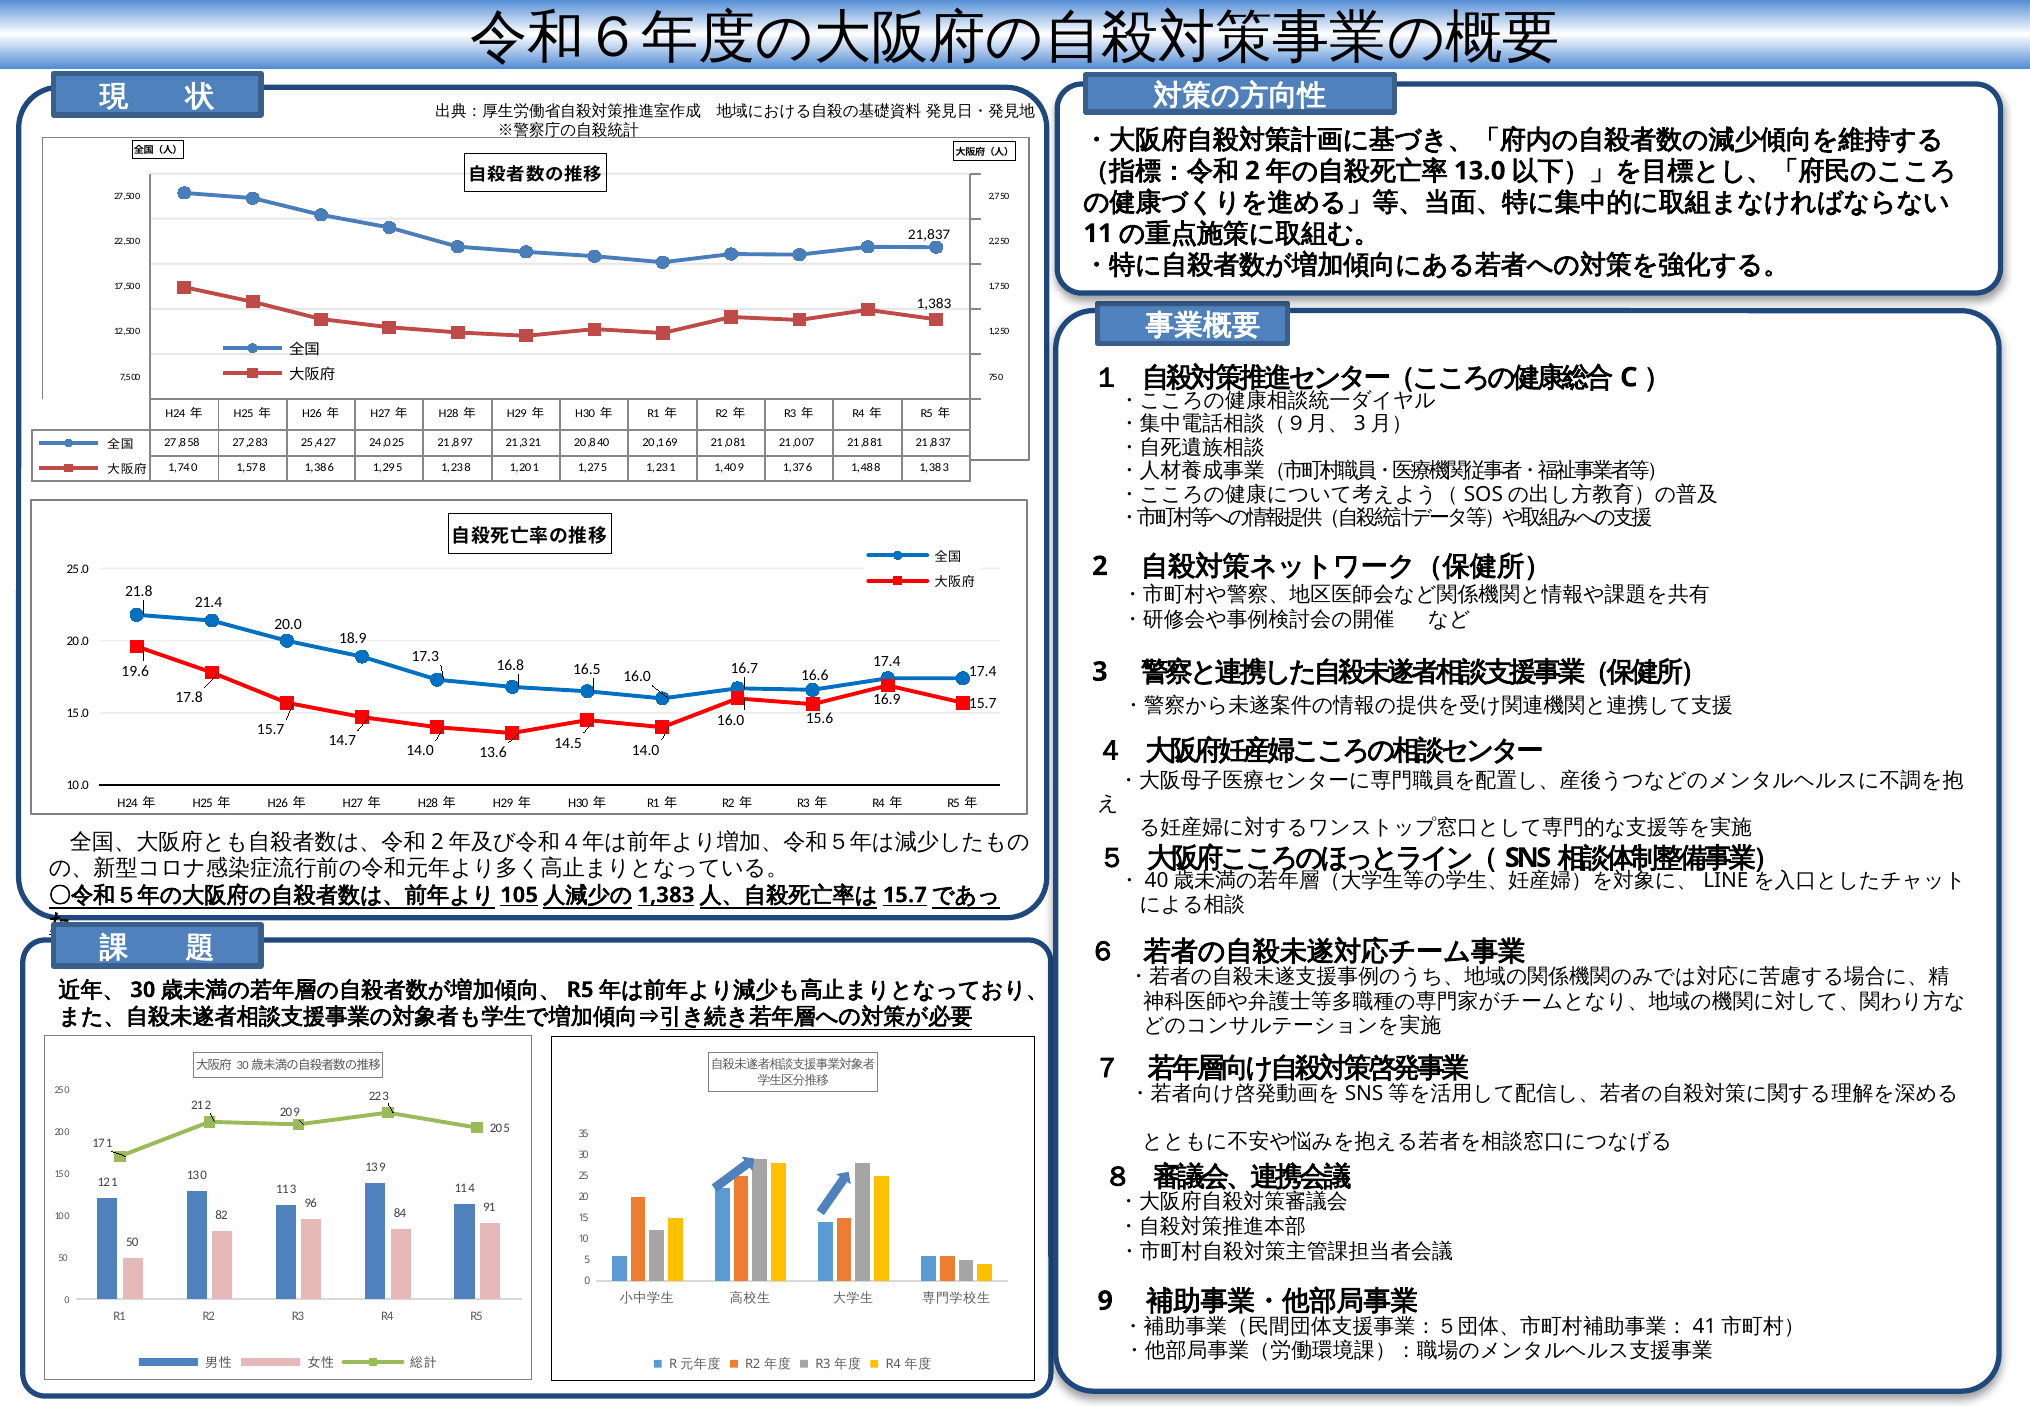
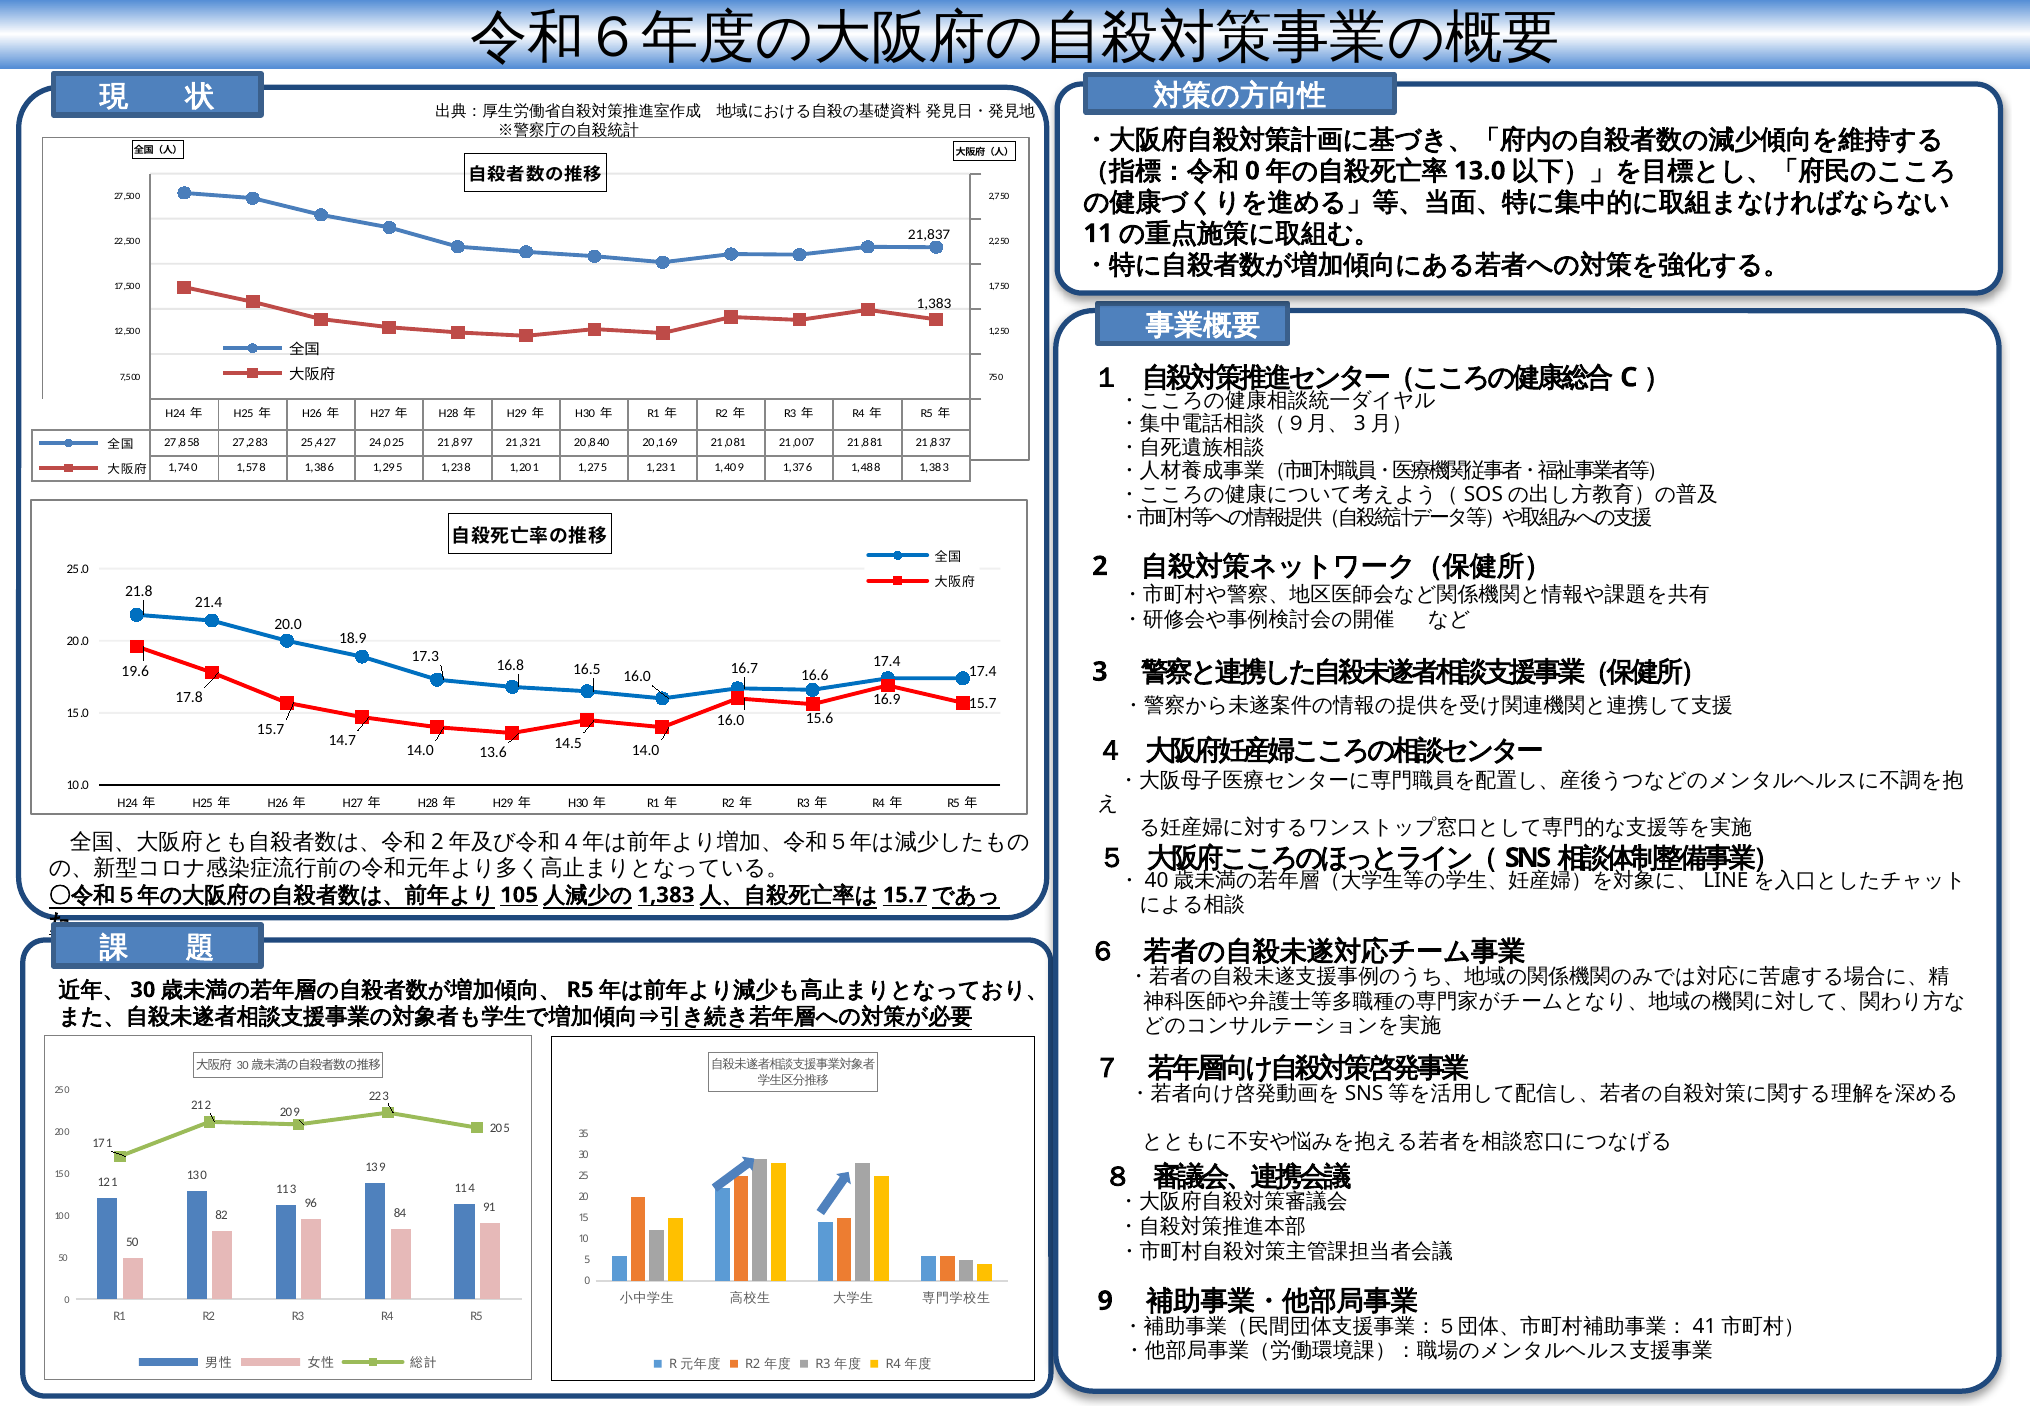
2 at (1252, 171): 2 -> 0
